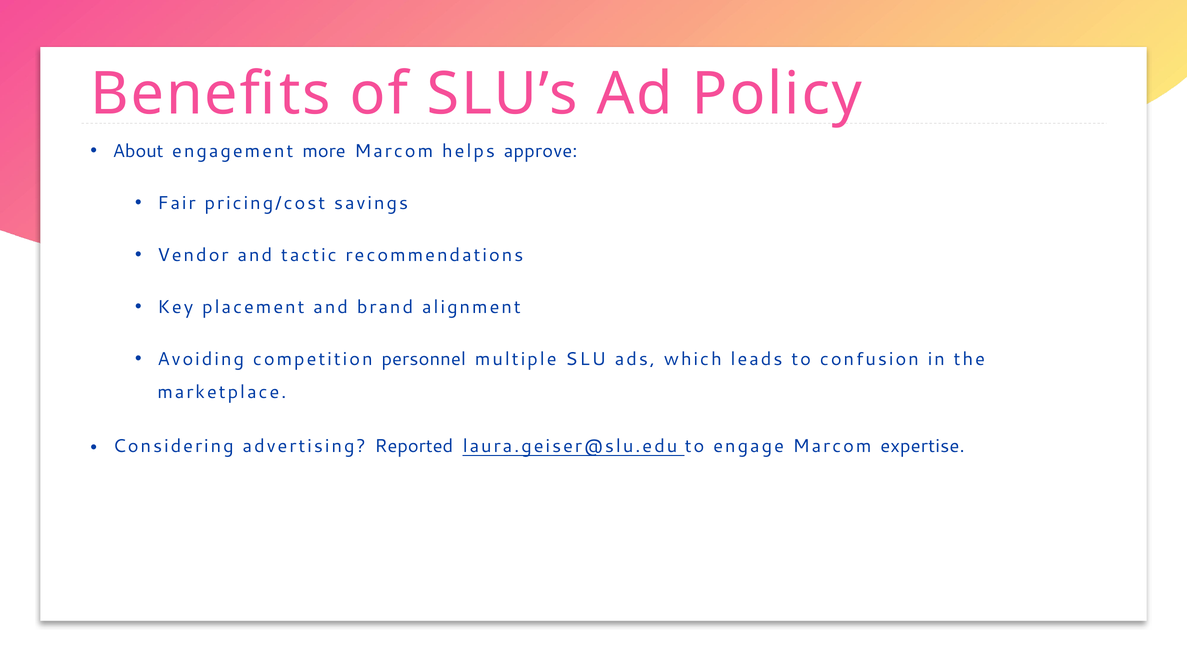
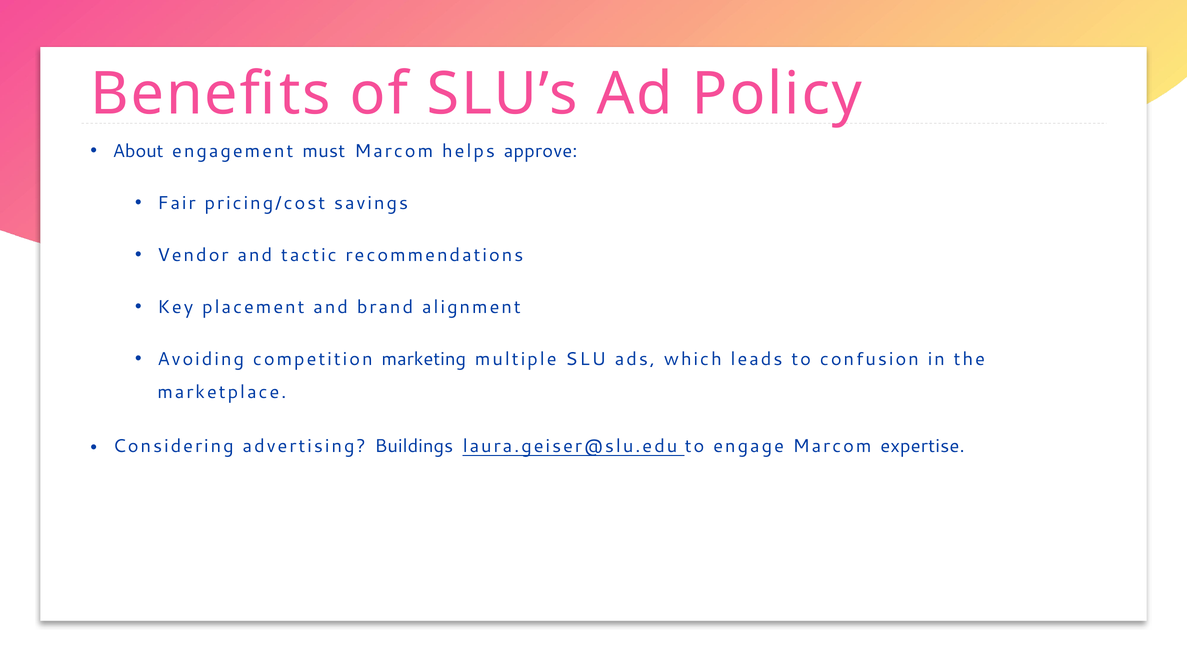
more: more -> must
personnel: personnel -> marketing
Reported: Reported -> Buildings
